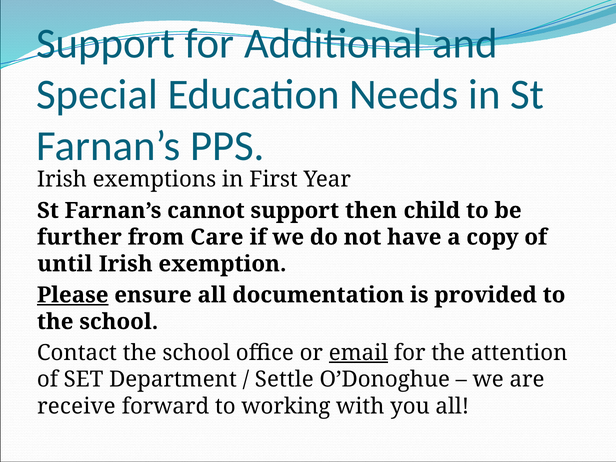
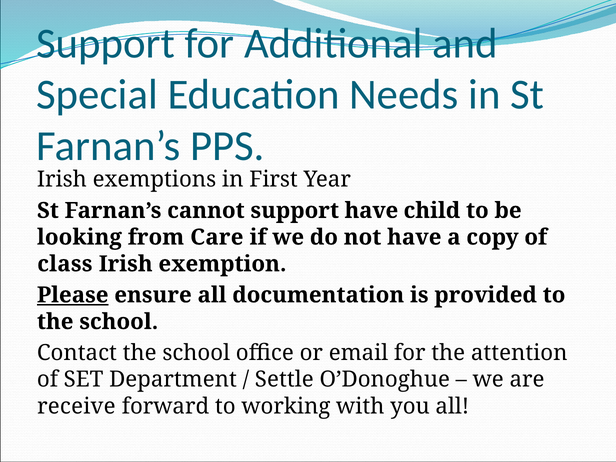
support then: then -> have
further: further -> looking
until: until -> class
email underline: present -> none
